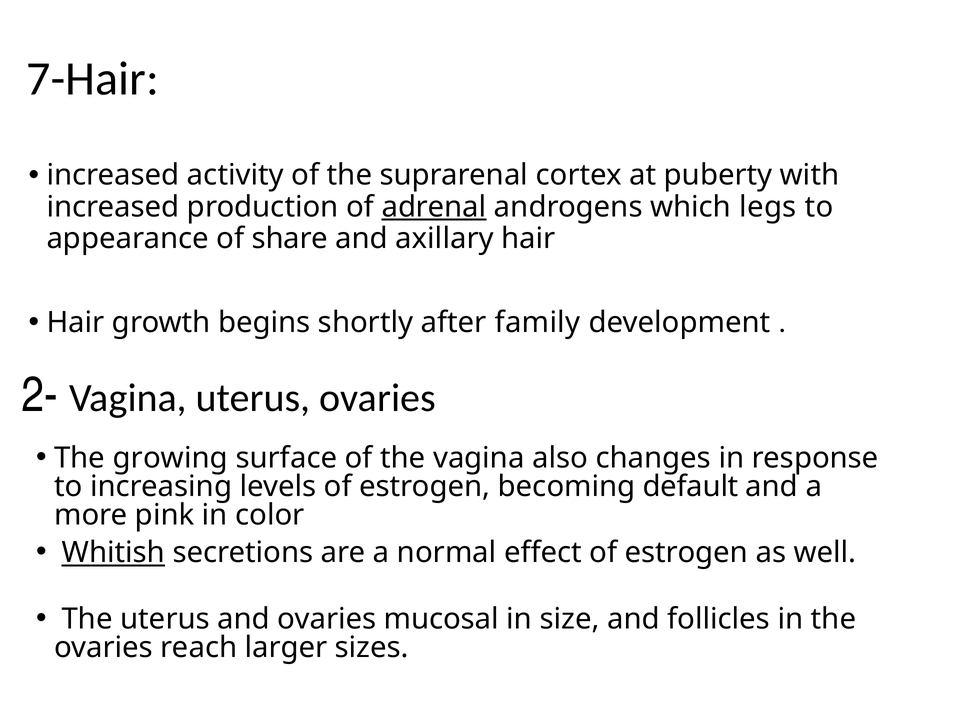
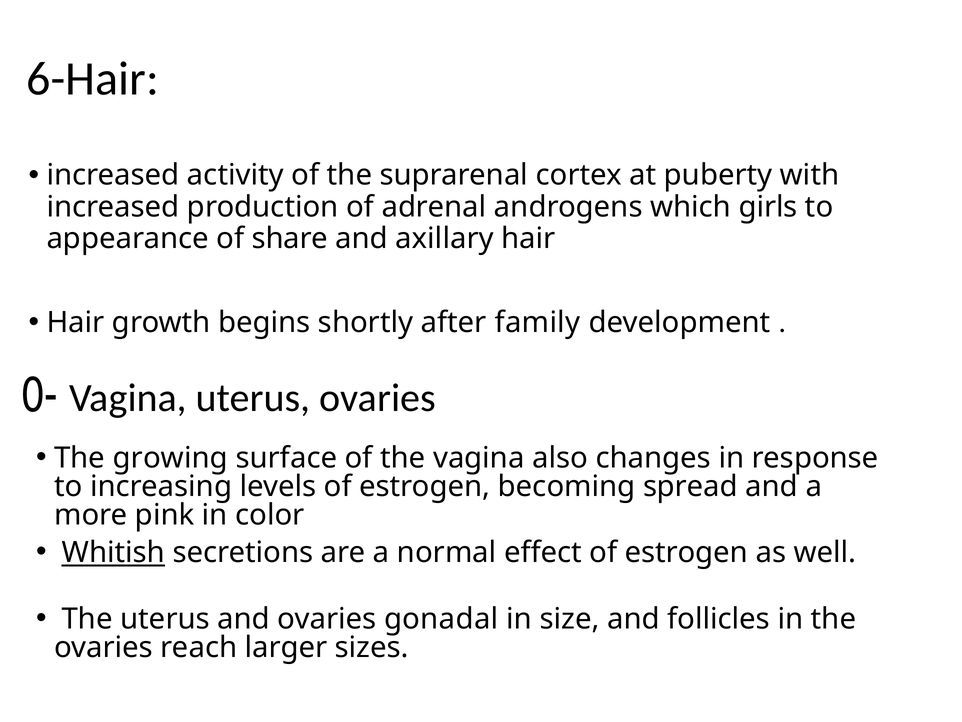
7-Hair: 7-Hair -> 6-Hair
adrenal underline: present -> none
legs: legs -> girls
2-: 2- -> 0-
default: default -> spread
mucosal: mucosal -> gonadal
